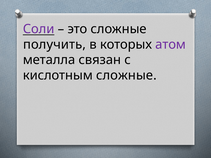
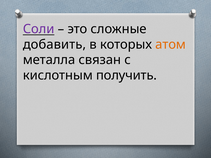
получить: получить -> добавить
атом colour: purple -> orange
кислотным сложные: сложные -> получить
